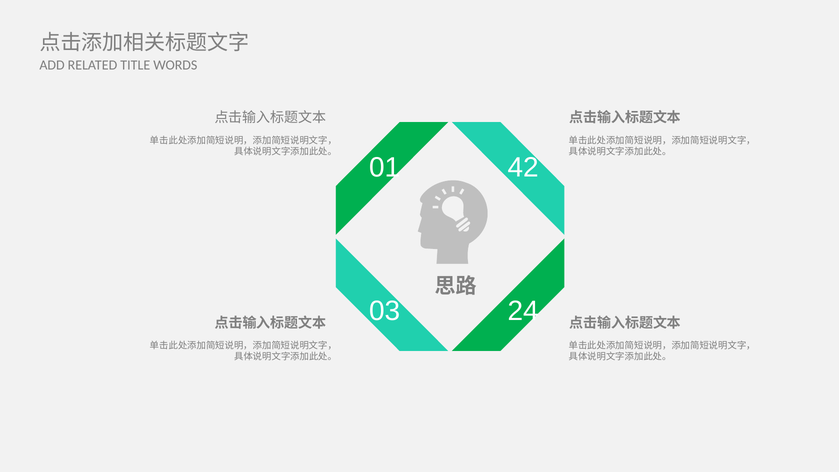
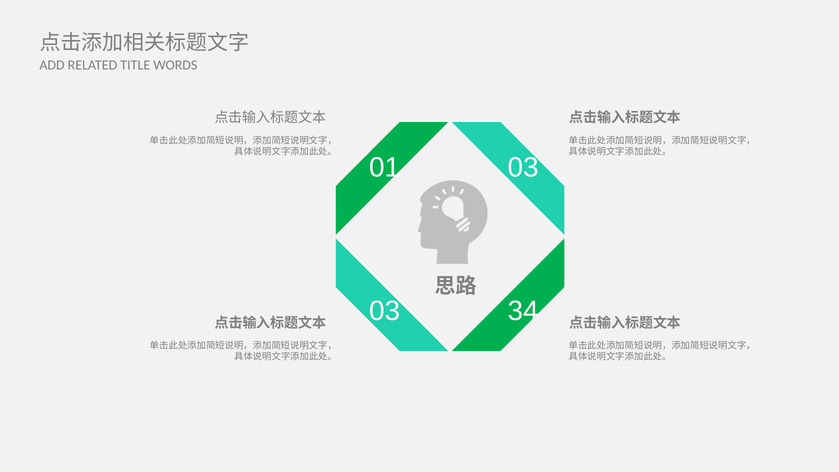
01 42: 42 -> 03
24: 24 -> 34
